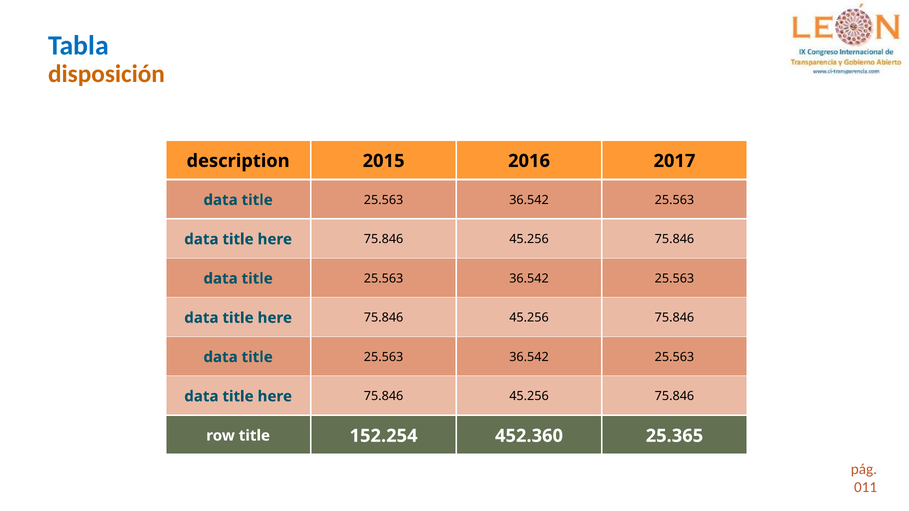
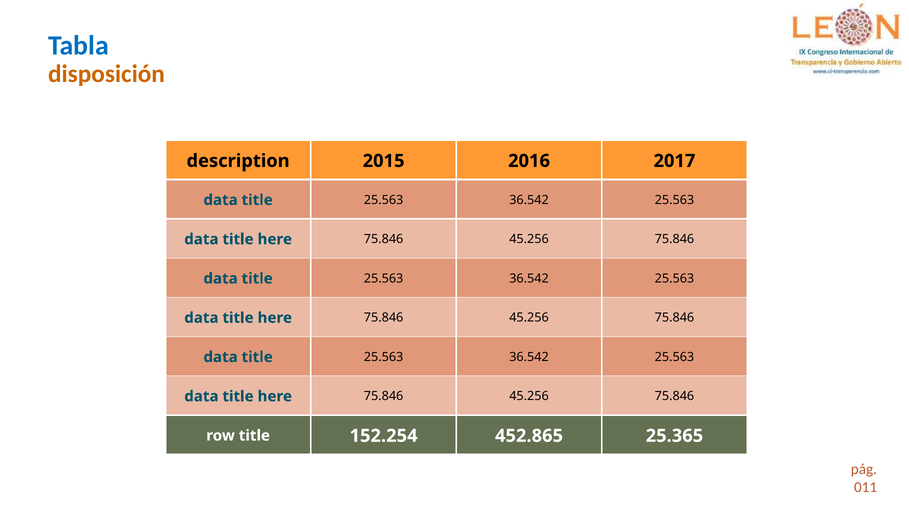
452.360: 452.360 -> 452.865
